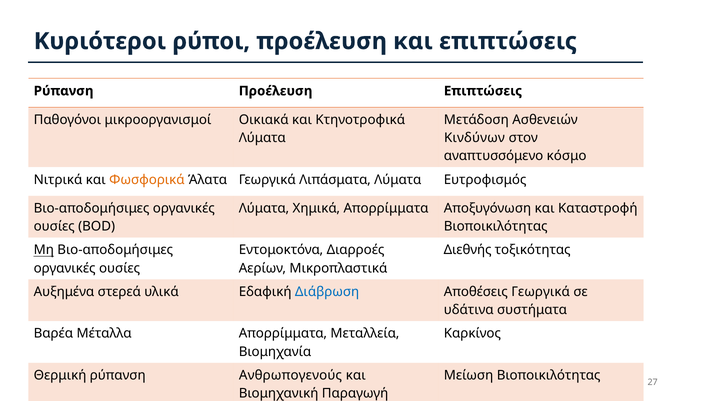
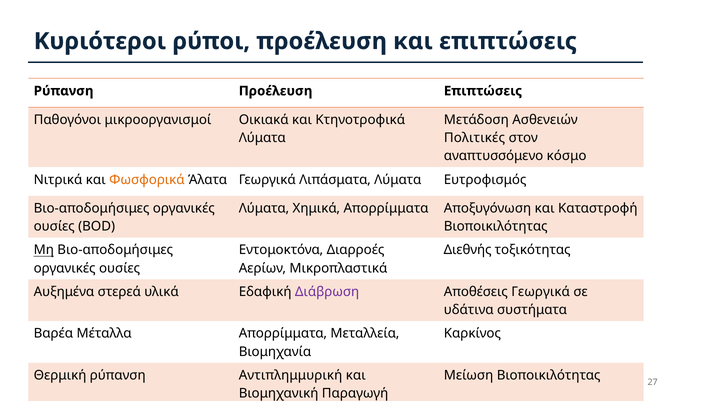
Κινδύνων: Κινδύνων -> Πολιτικές
Διάβρωση colour: blue -> purple
Ανθρωπογενούς: Ανθρωπογενούς -> Αντιπλημμυρική
